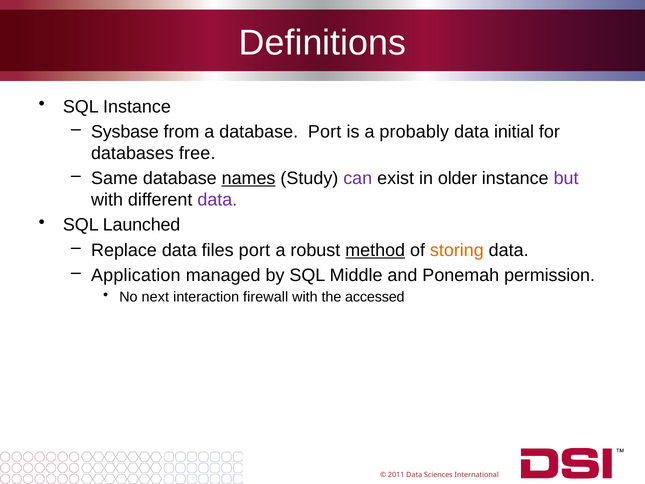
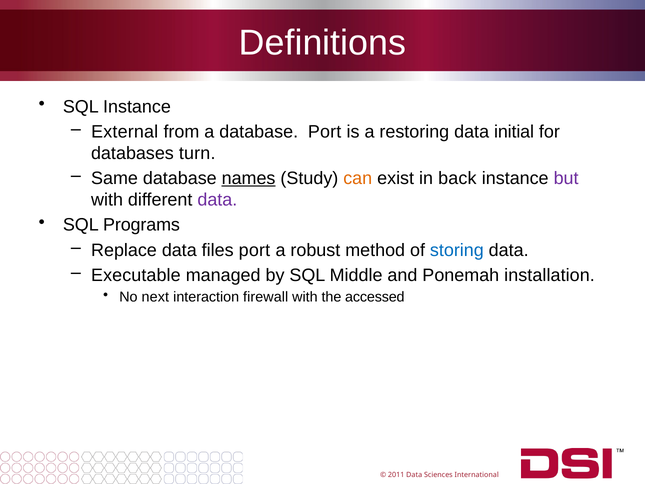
Sysbase: Sysbase -> External
probably: probably -> restoring
free: free -> turn
can colour: purple -> orange
older: older -> back
Launched: Launched -> Programs
method underline: present -> none
storing colour: orange -> blue
Application: Application -> Executable
permission: permission -> installation
